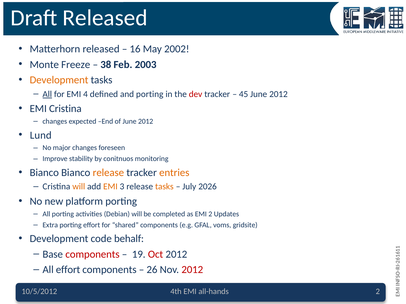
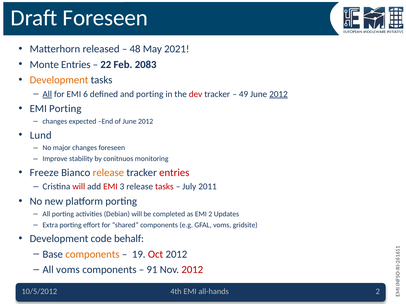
Draft Released: Released -> Foreseen
16: 16 -> 48
2002: 2002 -> 2021
Monte Freeze: Freeze -> Entries
38: 38 -> 22
2003: 2003 -> 2083
EMI 4: 4 -> 6
45: 45 -> 49
2012 at (278, 94) underline: none -> present
EMI Cristina: Cristina -> Porting
Bianco at (44, 173): Bianco -> Freeze
entries at (174, 173) colour: orange -> red
will at (79, 187) colour: orange -> red
EMI at (110, 187) colour: orange -> red
tasks at (164, 187) colour: orange -> red
2026: 2026 -> 2011
components at (92, 254) colour: red -> orange
All effort: effort -> voms
26: 26 -> 91
